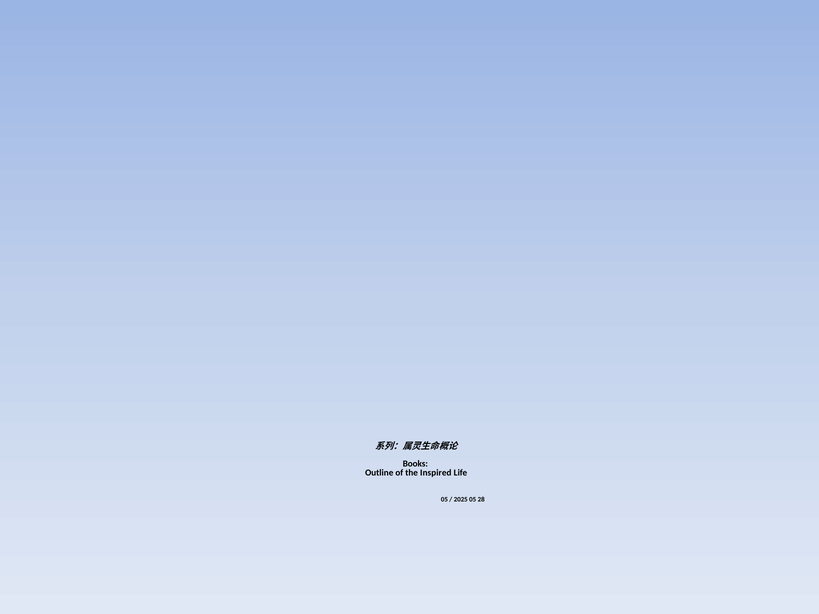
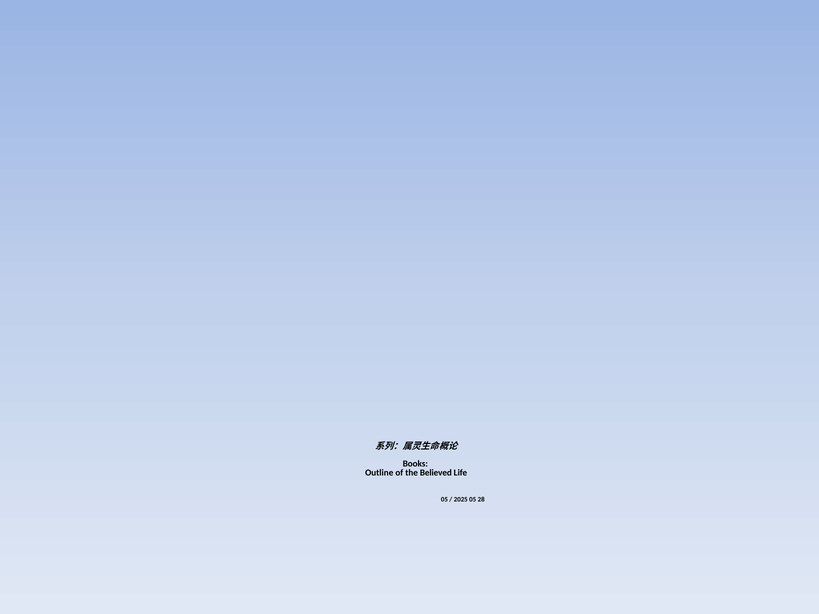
Inspired: Inspired -> Believed
